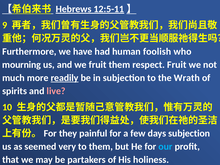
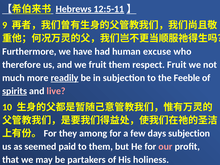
foolish: foolish -> excuse
mourning: mourning -> therefore
Wrath: Wrath -> Feeble
spirits underline: none -> present
painful: painful -> among
very: very -> paid
our colour: light blue -> pink
